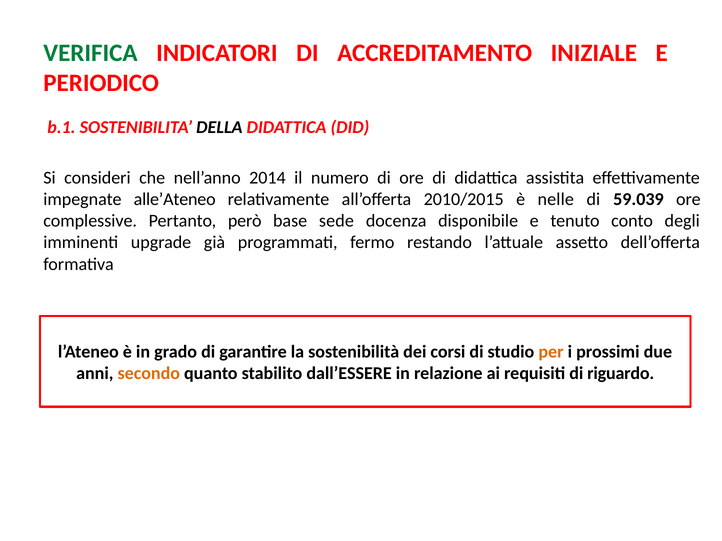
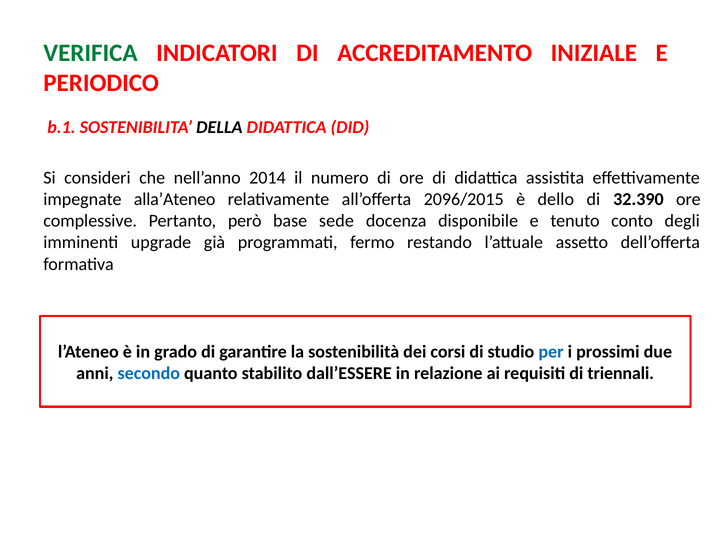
alle’Ateneo: alle’Ateneo -> alla’Ateneo
2010/2015: 2010/2015 -> 2096/2015
nelle: nelle -> dello
59.039: 59.039 -> 32.390
per colour: orange -> blue
secondo colour: orange -> blue
riguardo: riguardo -> triennali
